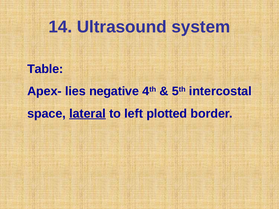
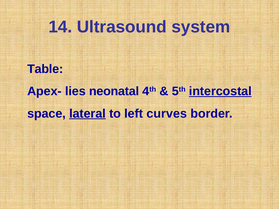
negative: negative -> neonatal
intercostal underline: none -> present
plotted: plotted -> curves
